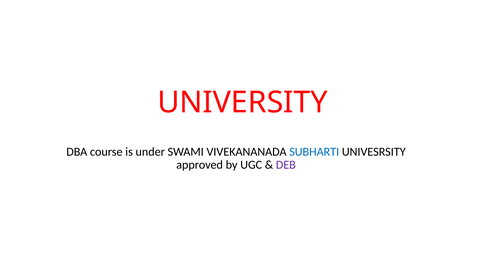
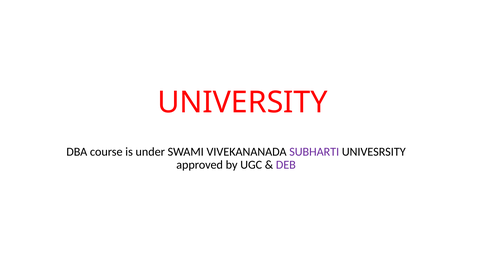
SUBHARTI colour: blue -> purple
